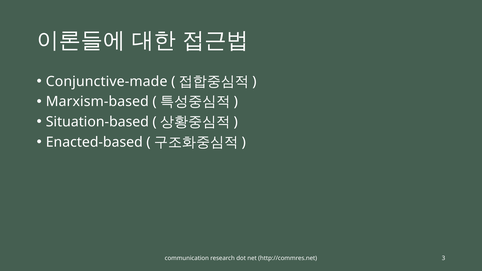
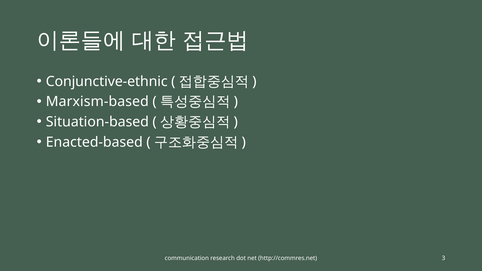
Conjunctive-made: Conjunctive-made -> Conjunctive-ethnic
